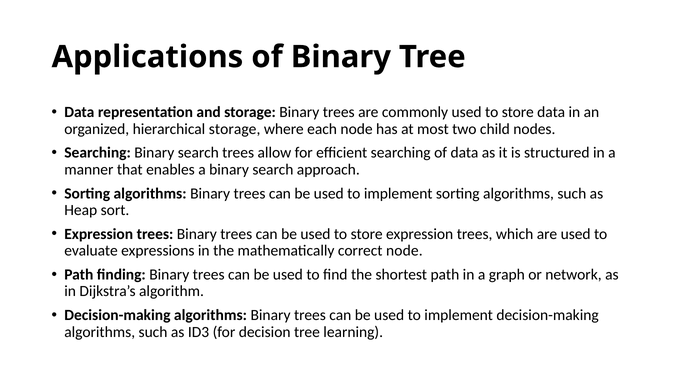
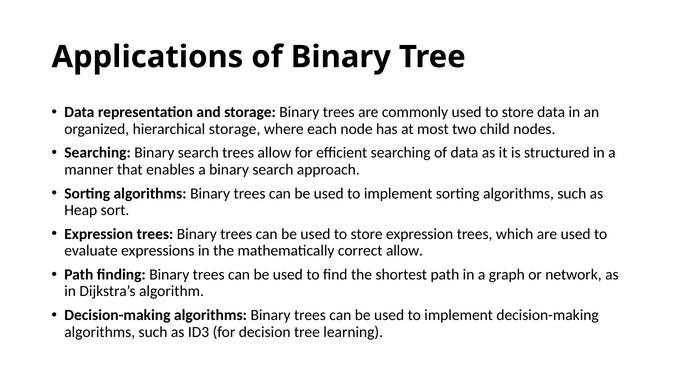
correct node: node -> allow
